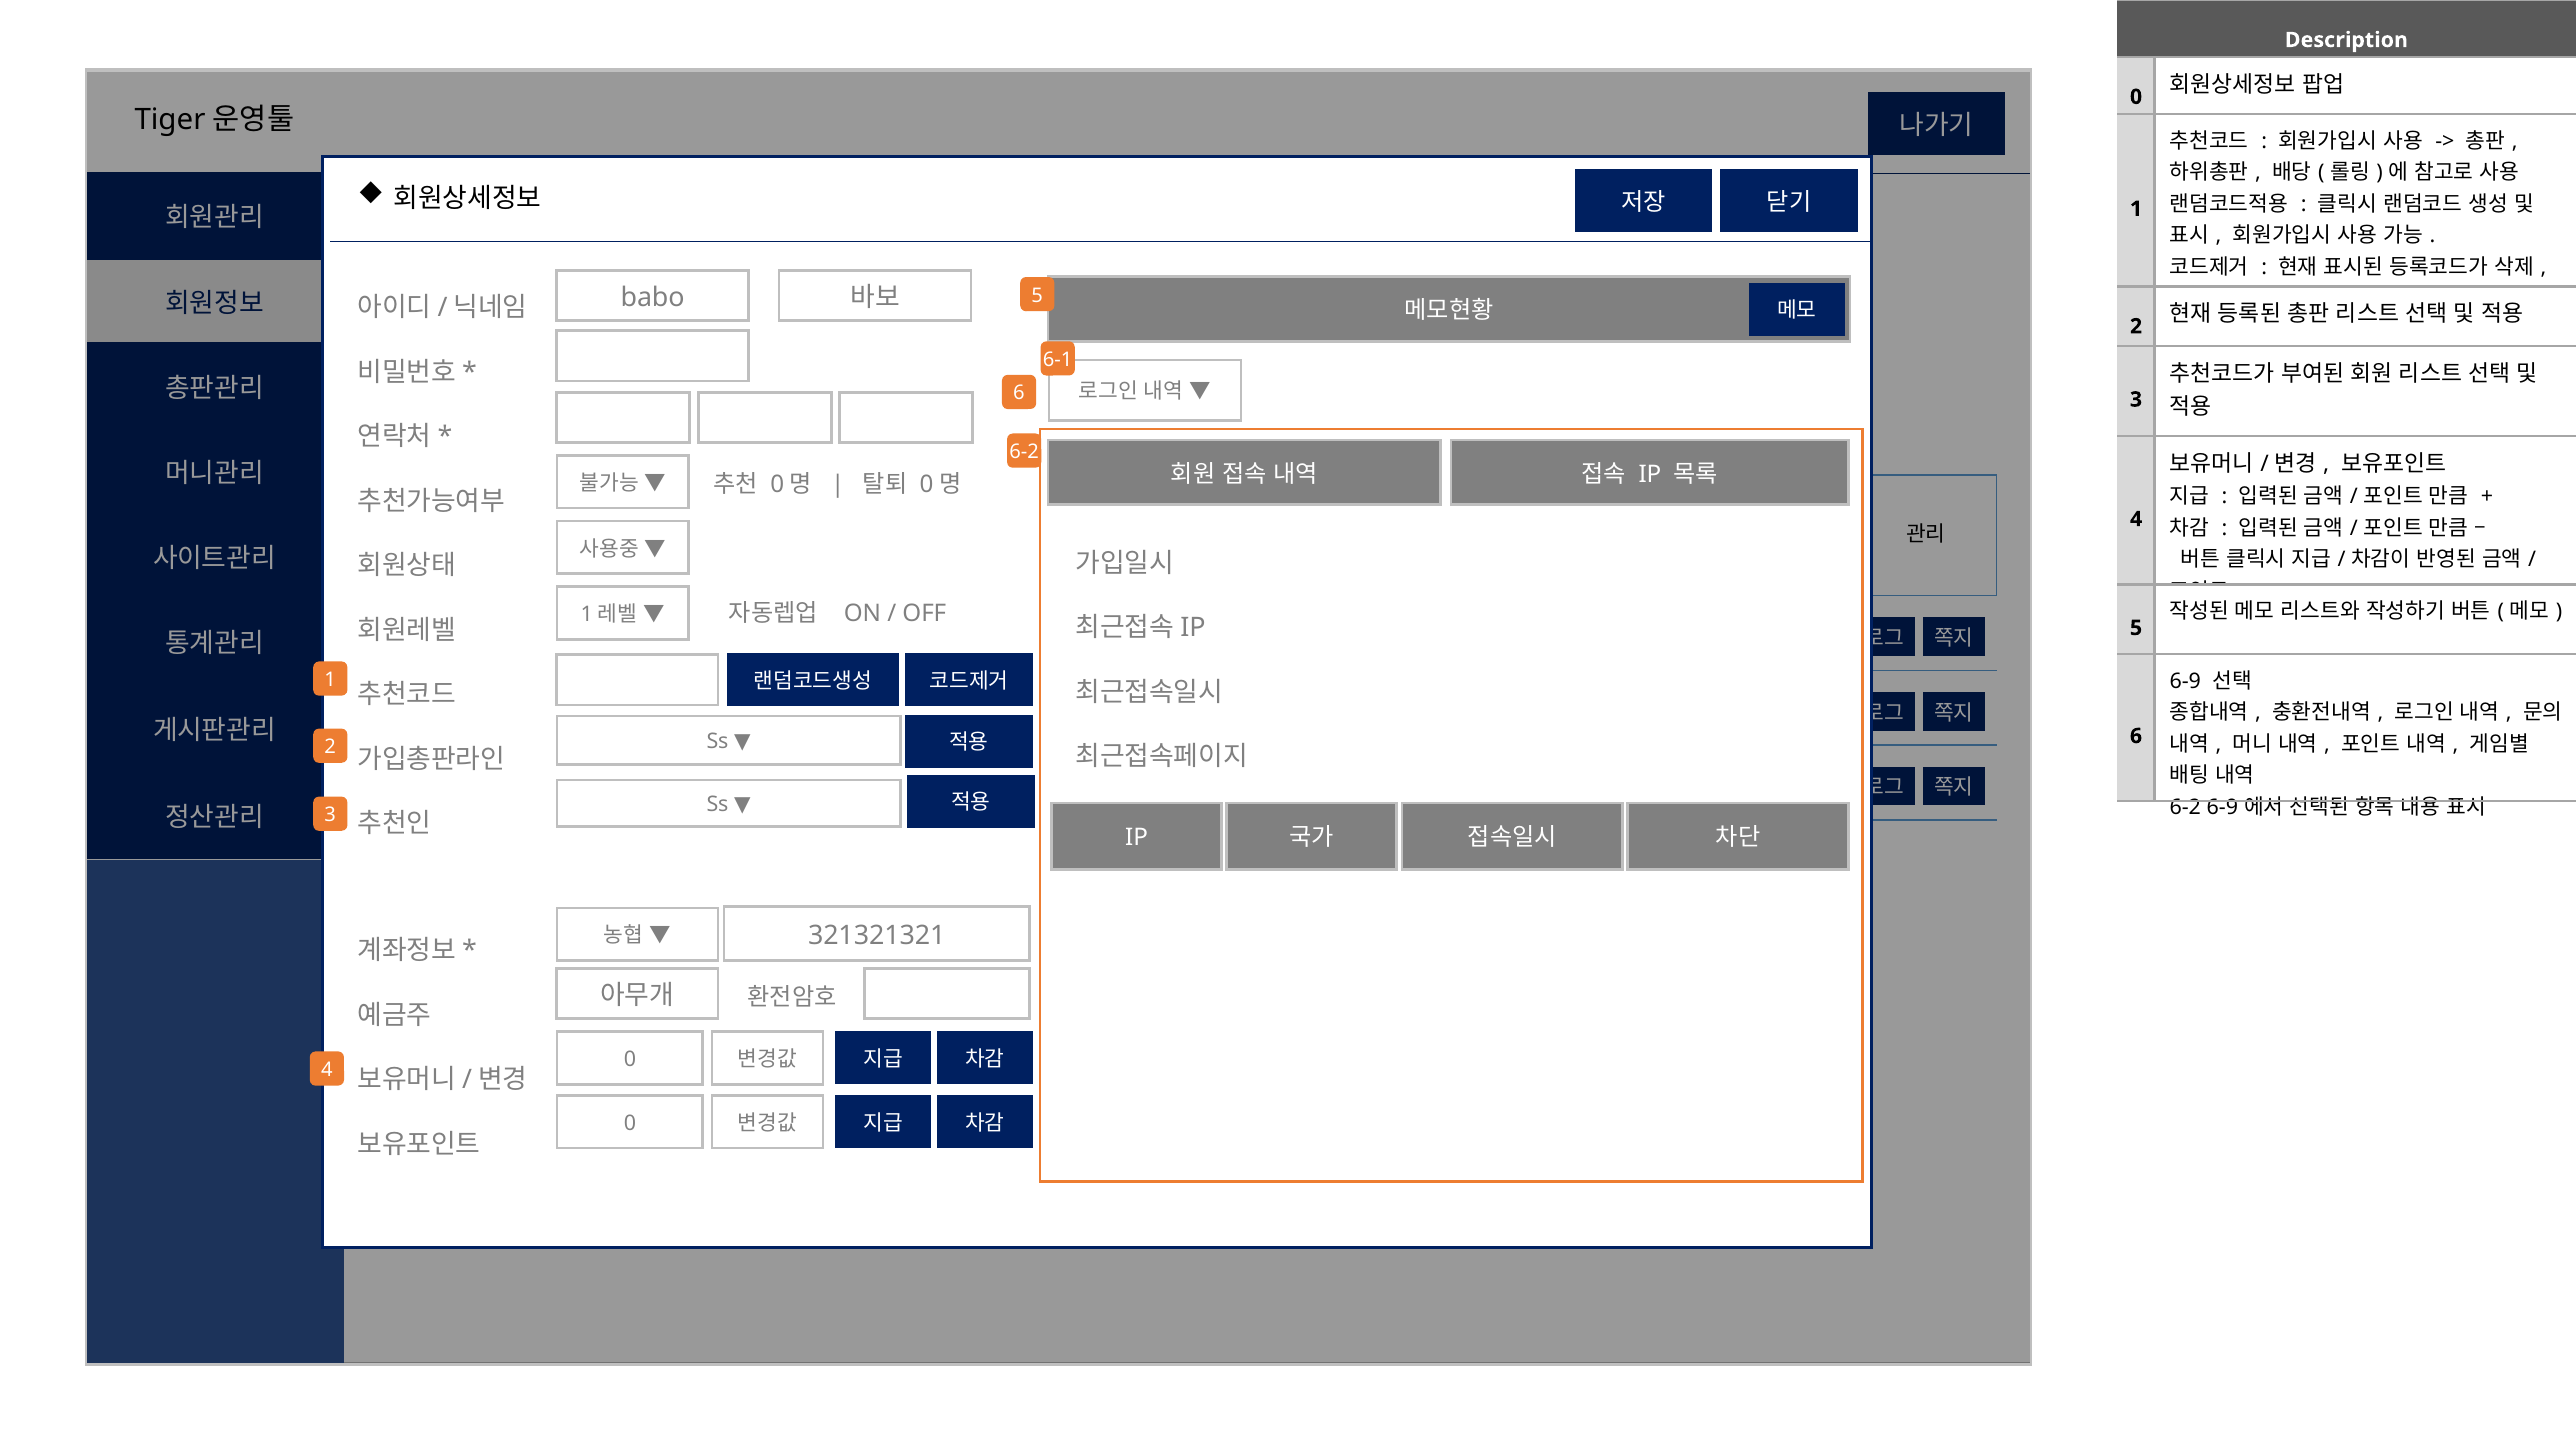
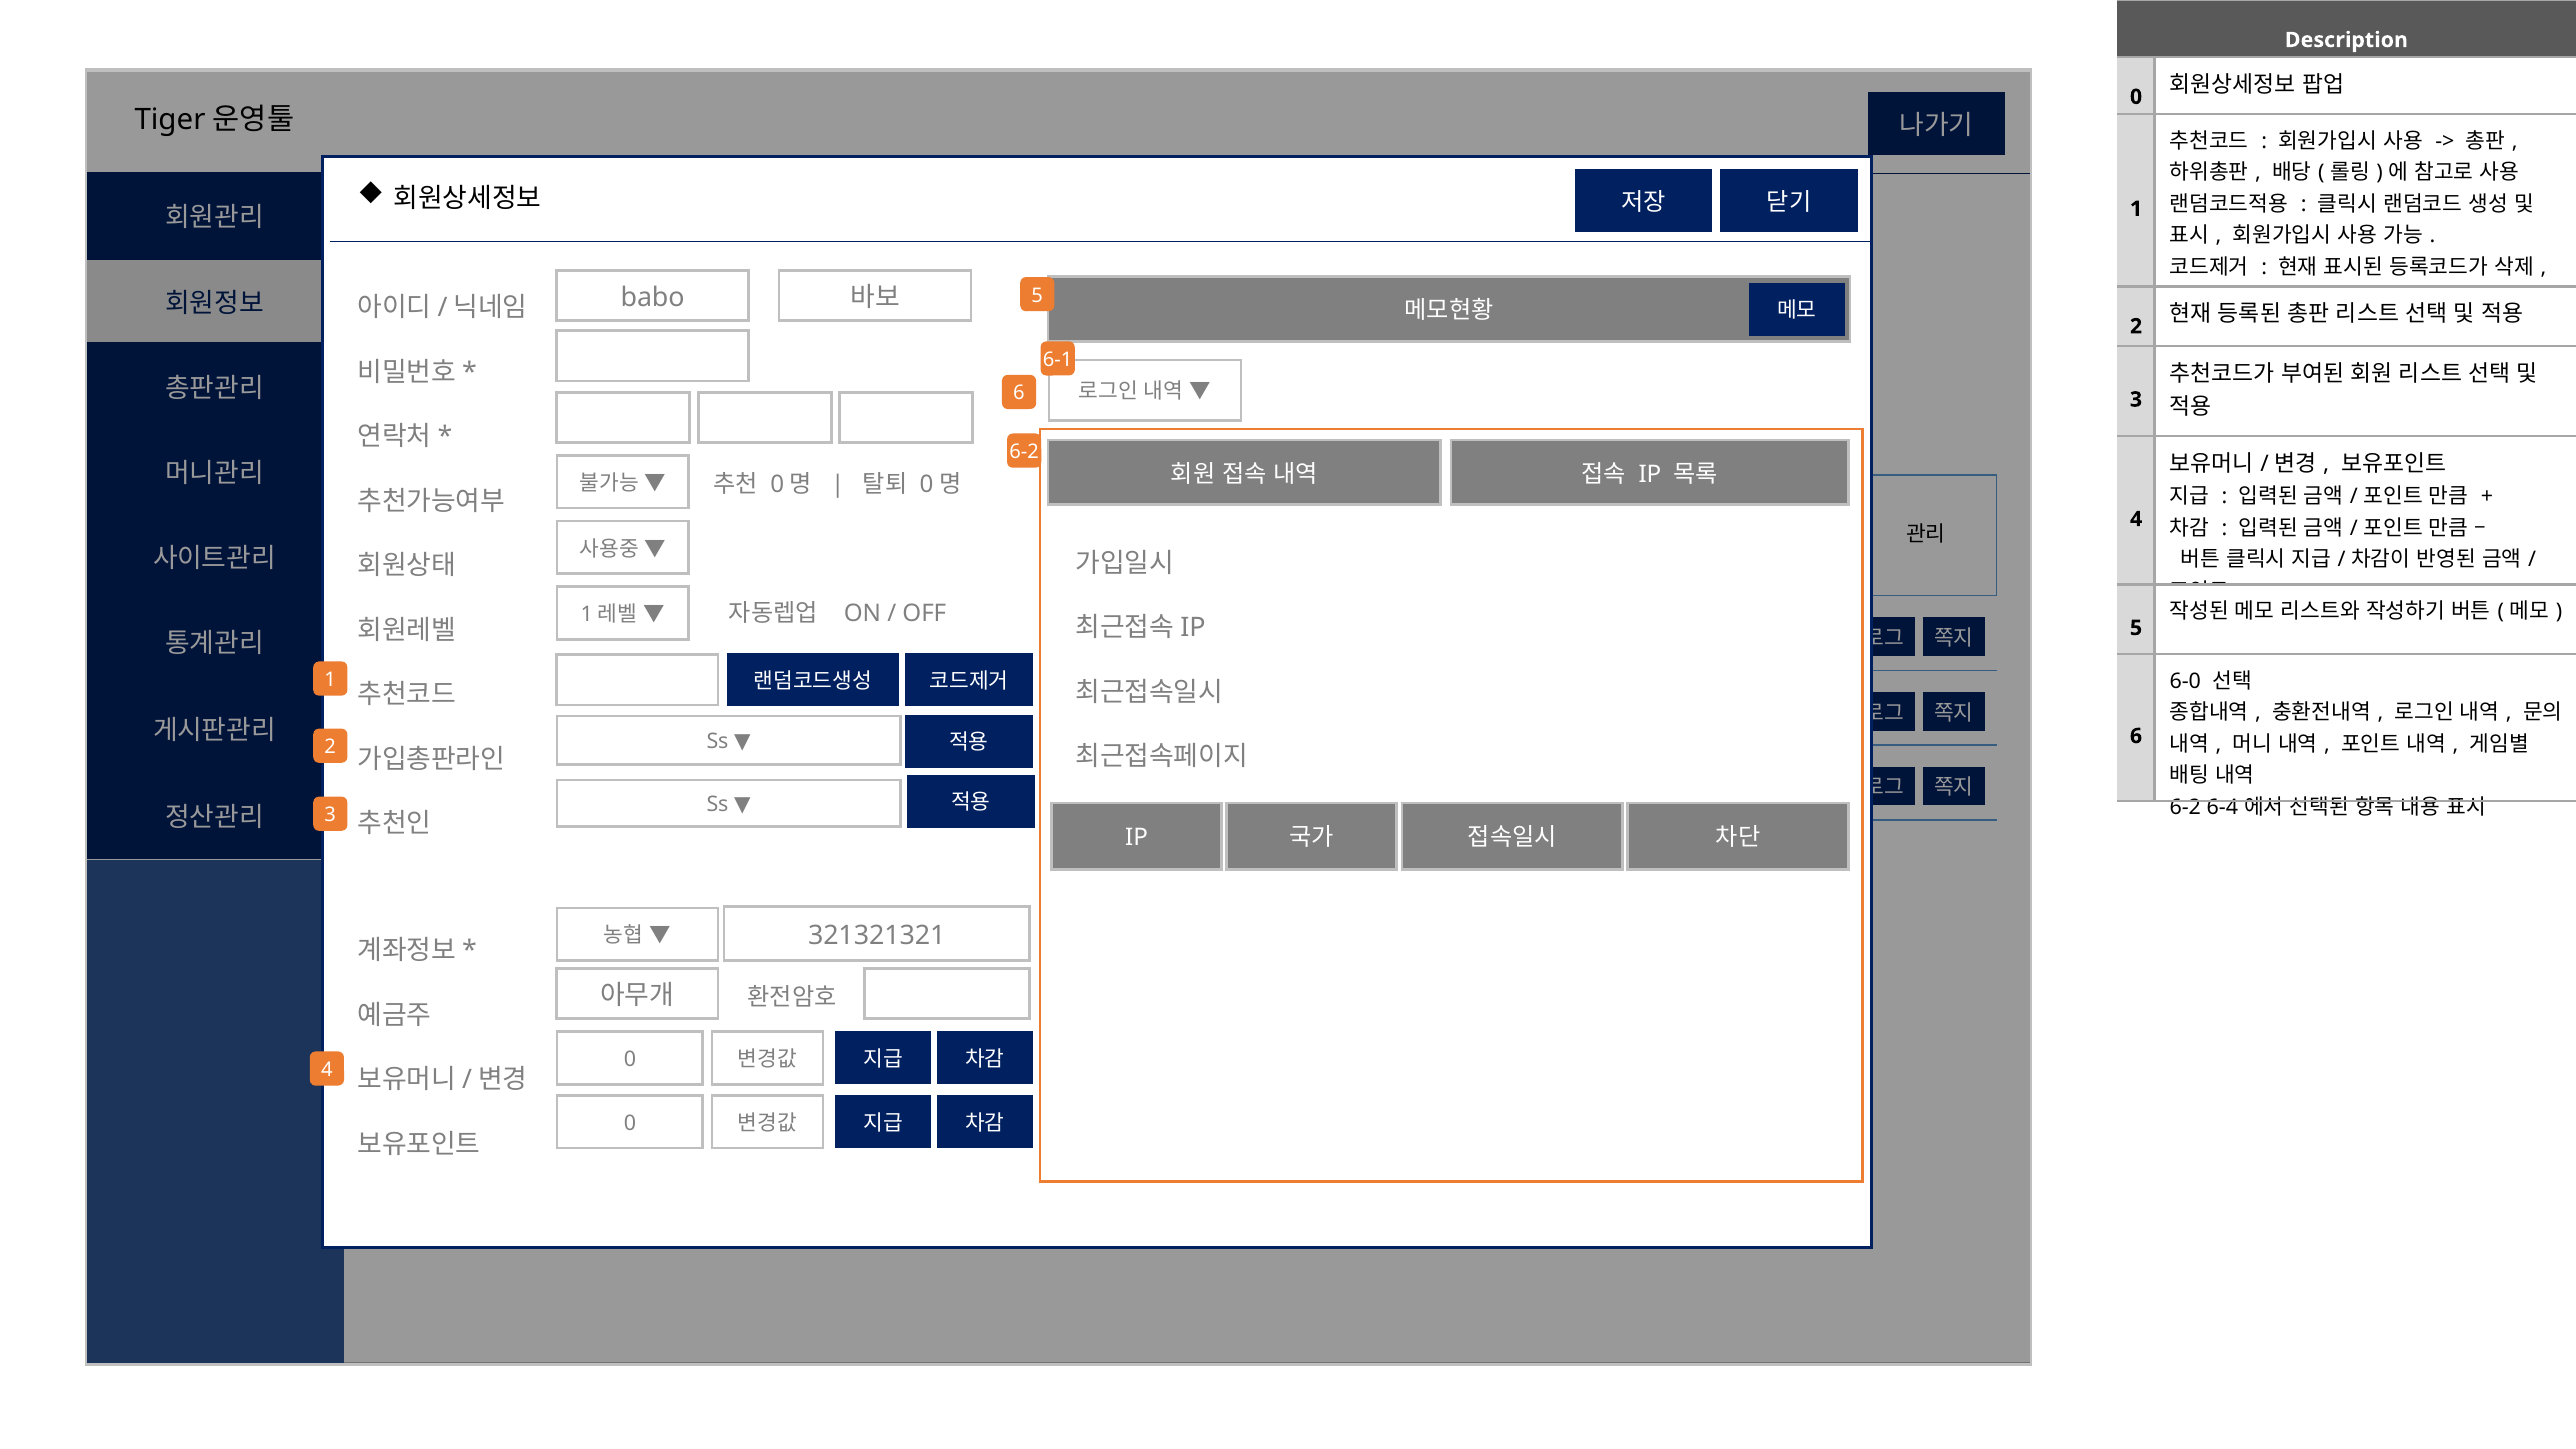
6-9 at (2185, 681): 6-9 -> 6-0
6-2 6-9: 6-9 -> 6-4
